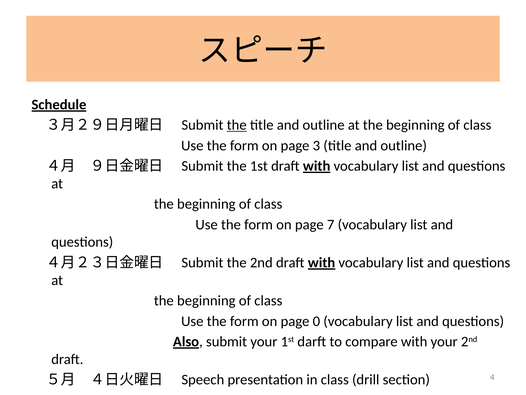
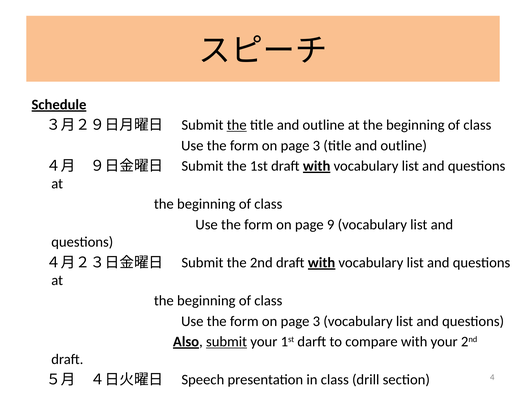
7: 7 -> 9
0 at (316, 321): 0 -> 3
submit at (227, 341) underline: none -> present
